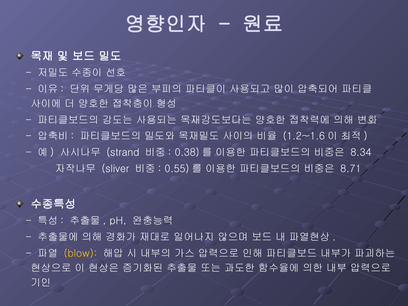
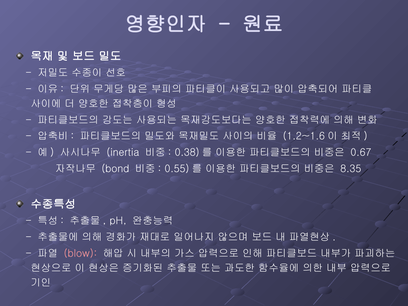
strand: strand -> inertia
8.34: 8.34 -> 0.67
sliver: sliver -> bond
8.71: 8.71 -> 8.35
blow colour: yellow -> pink
